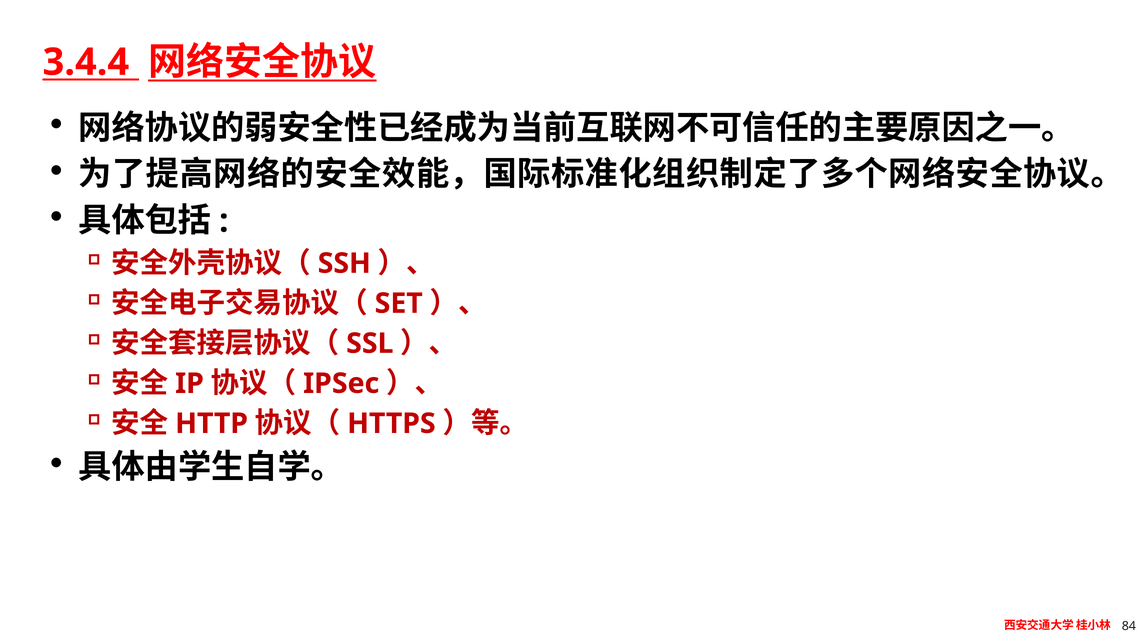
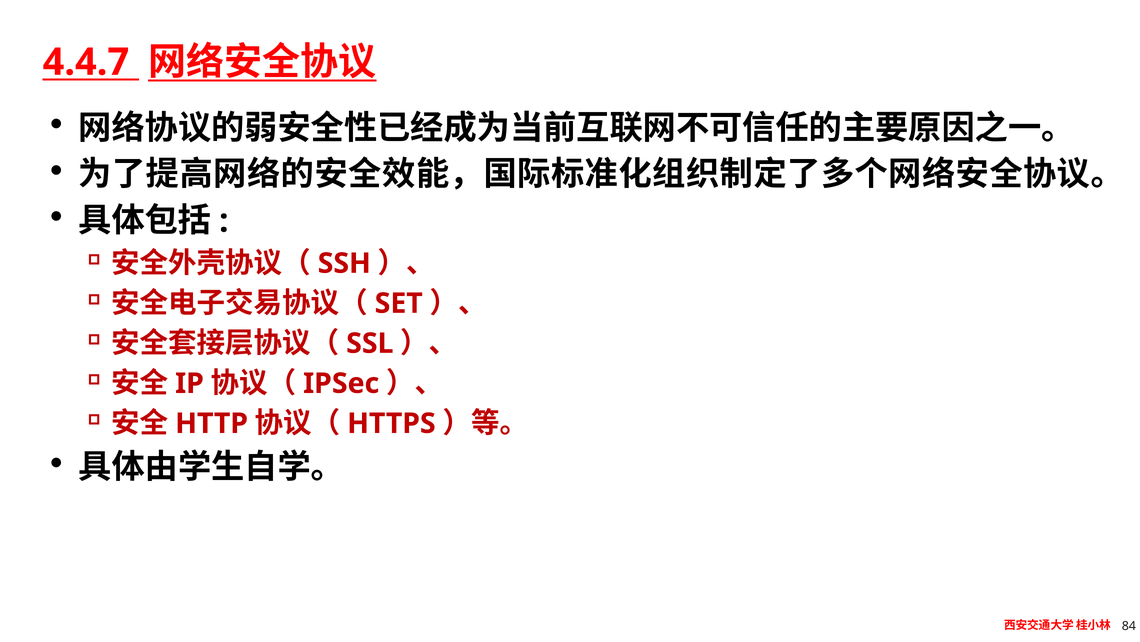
3.4.4: 3.4.4 -> 4.4.7
